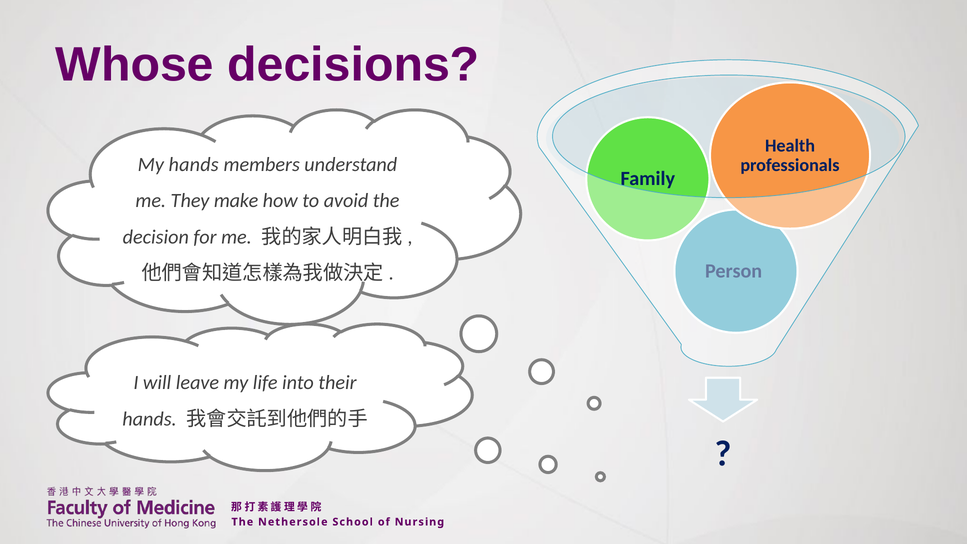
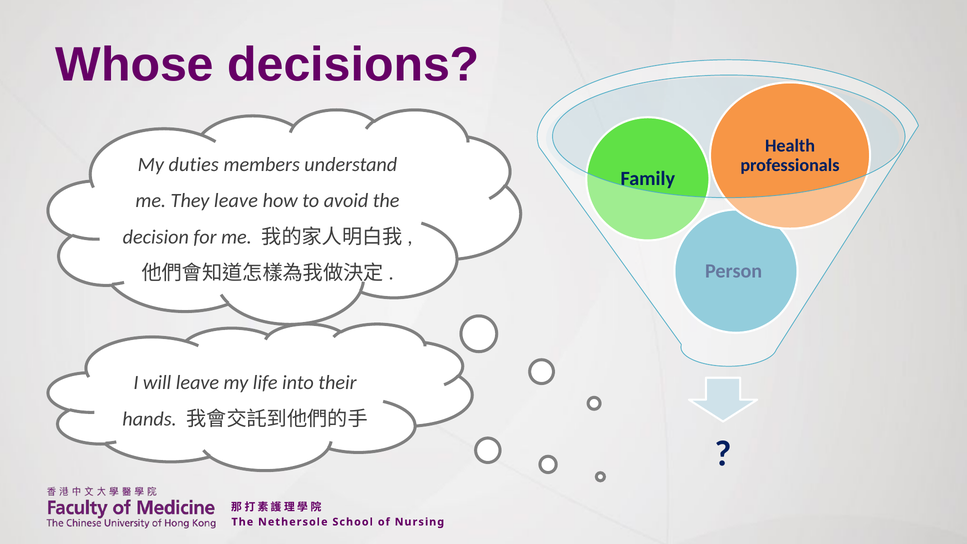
My hands: hands -> duties
They make: make -> leave
